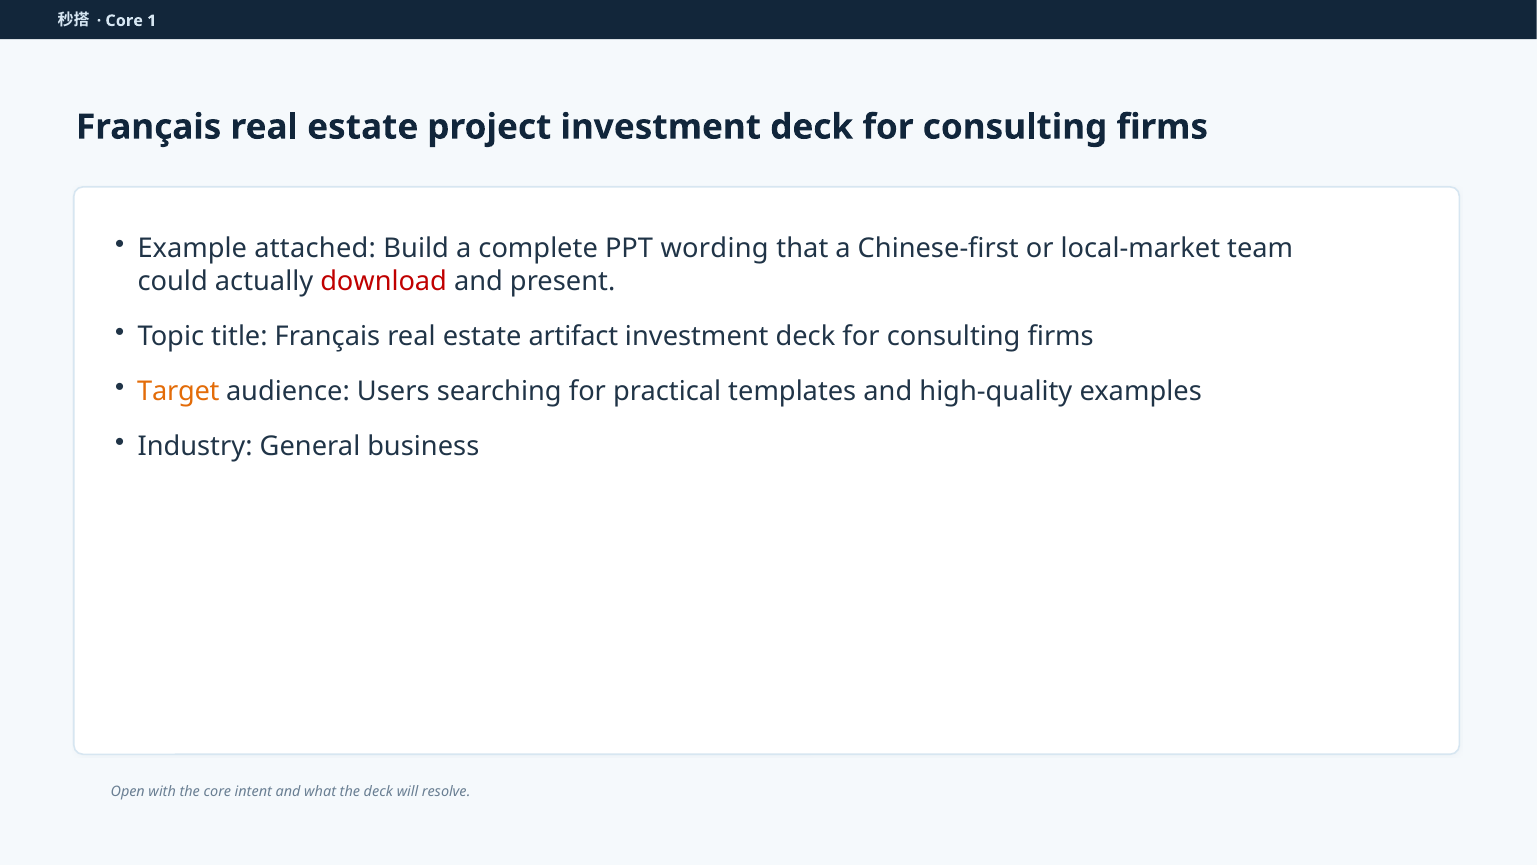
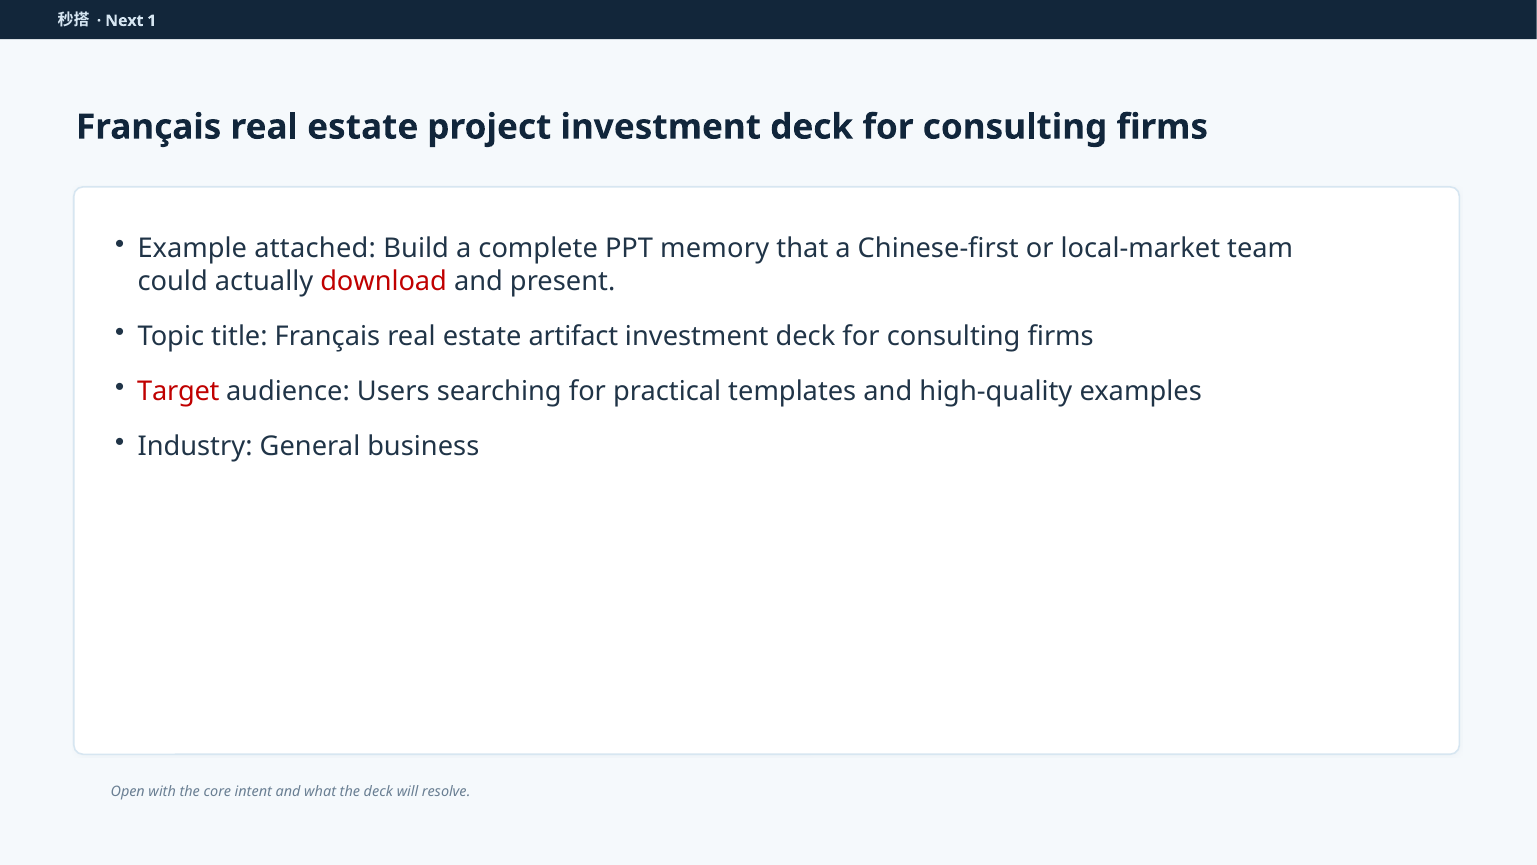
Core at (124, 21): Core -> Next
wording: wording -> memory
Target colour: orange -> red
